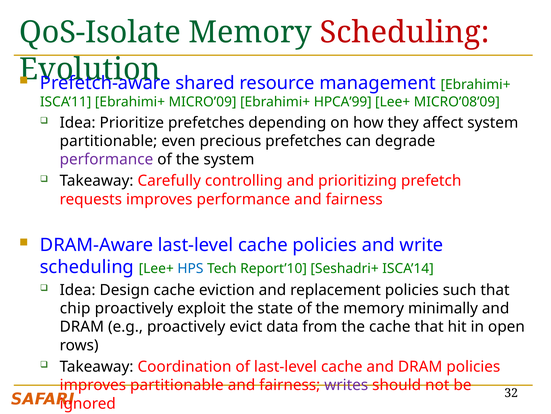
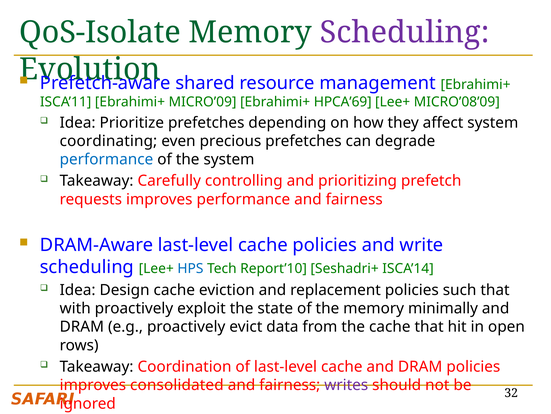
Scheduling at (405, 32) colour: red -> purple
HPCA’99: HPCA’99 -> HPCA’69
partitionable at (108, 141): partitionable -> coordinating
performance at (106, 159) colour: purple -> blue
chip: chip -> with
improves partitionable: partitionable -> consolidated
